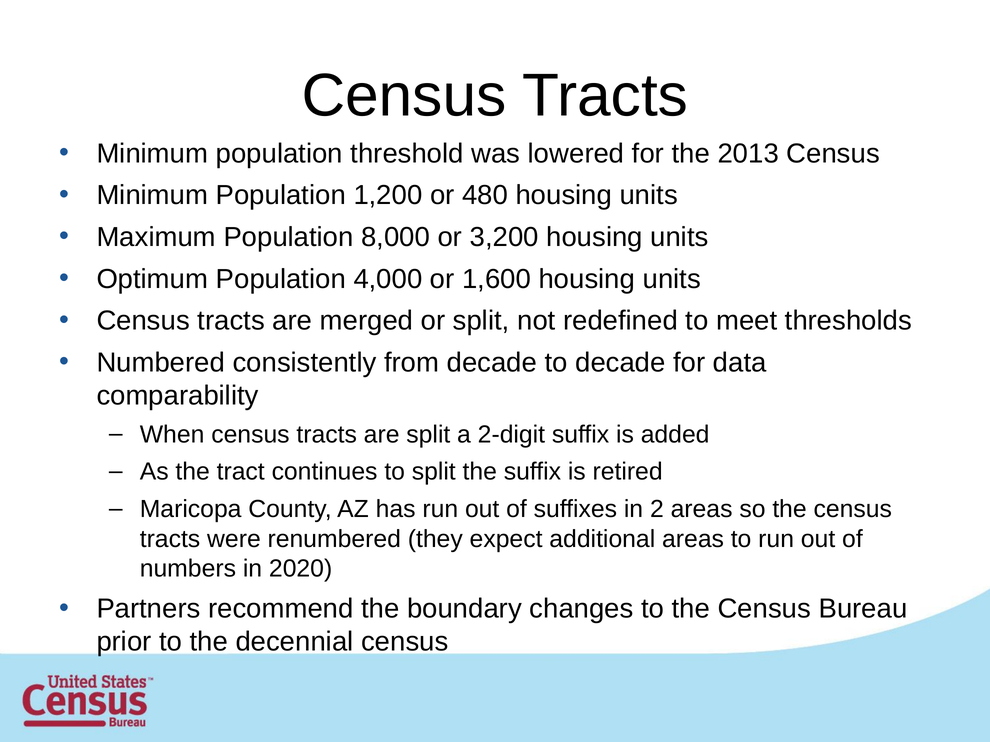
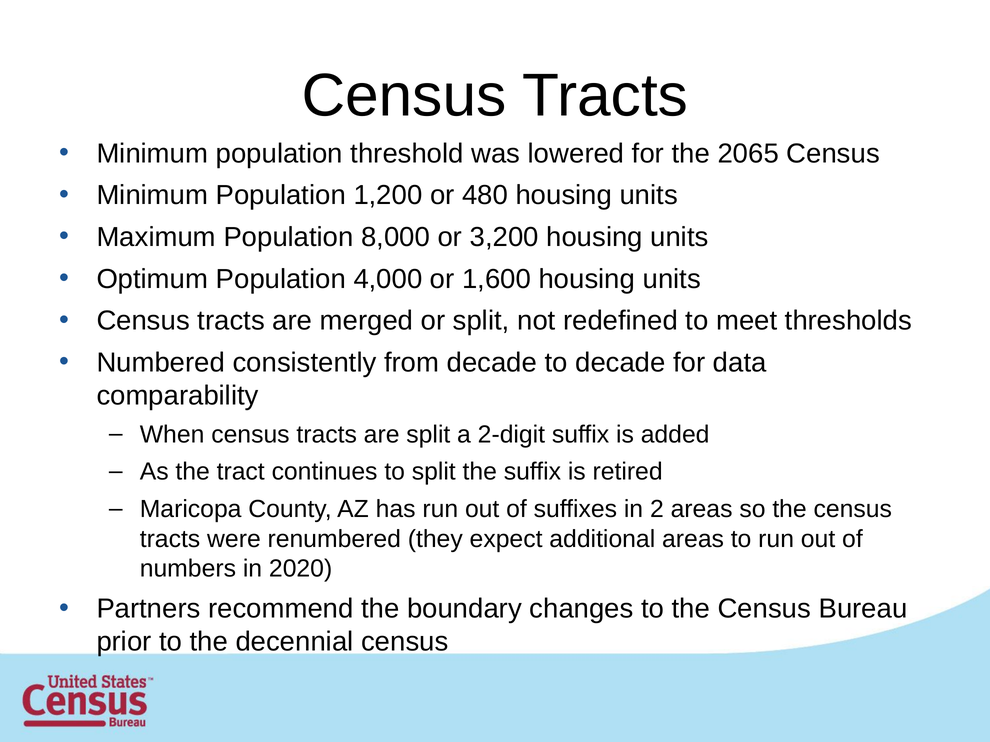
2013: 2013 -> 2065
